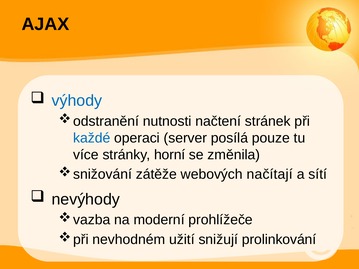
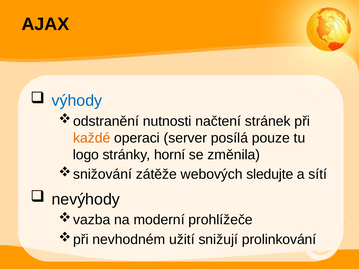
každé colour: blue -> orange
více: více -> logo
načítají: načítají -> sledujte
